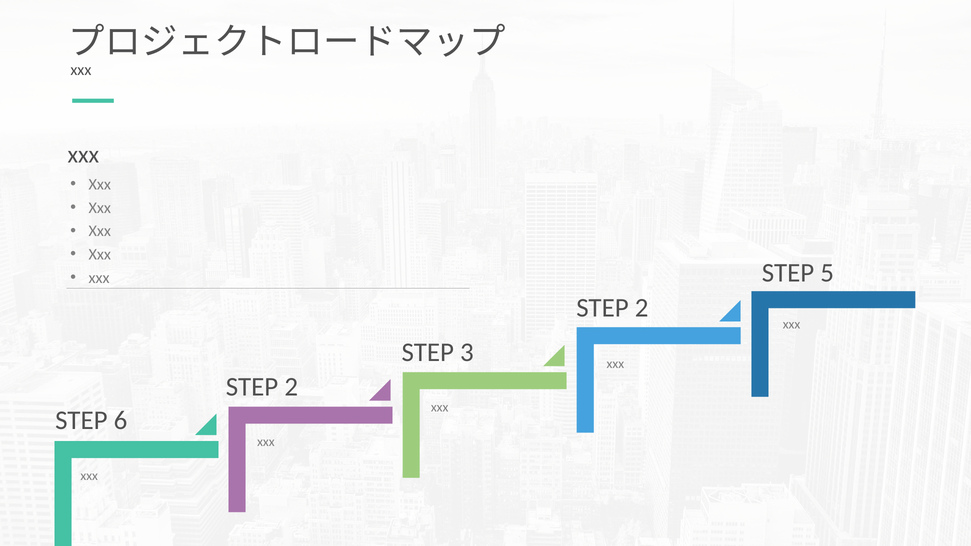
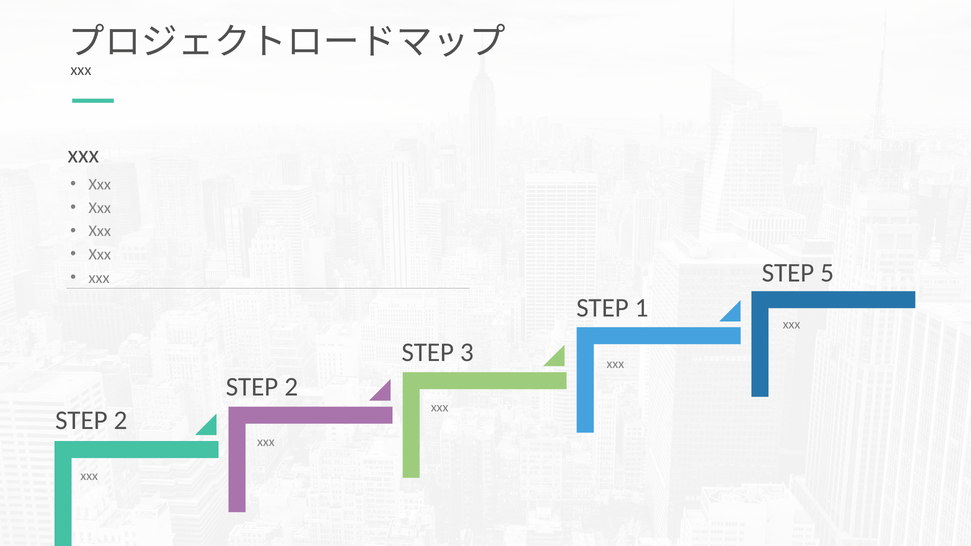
2 at (642, 308): 2 -> 1
6 at (121, 420): 6 -> 2
